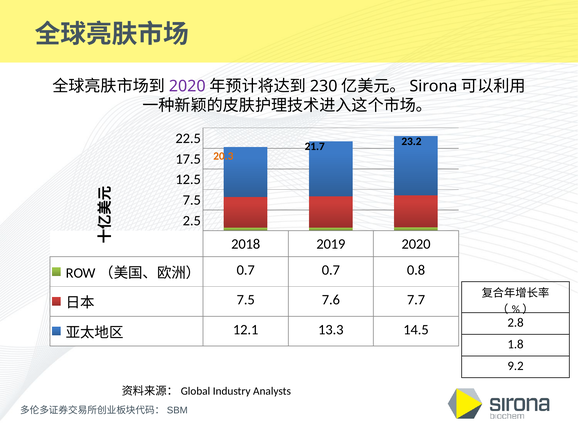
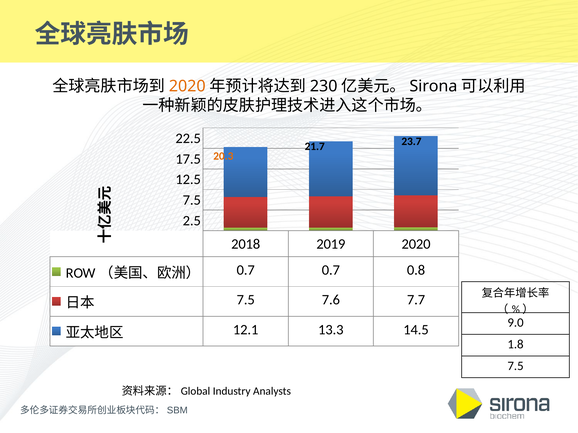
2020 at (187, 86) colour: purple -> orange
23.2: 23.2 -> 23.7
2.8: 2.8 -> 9.0
9.2 at (516, 366): 9.2 -> 7.5
